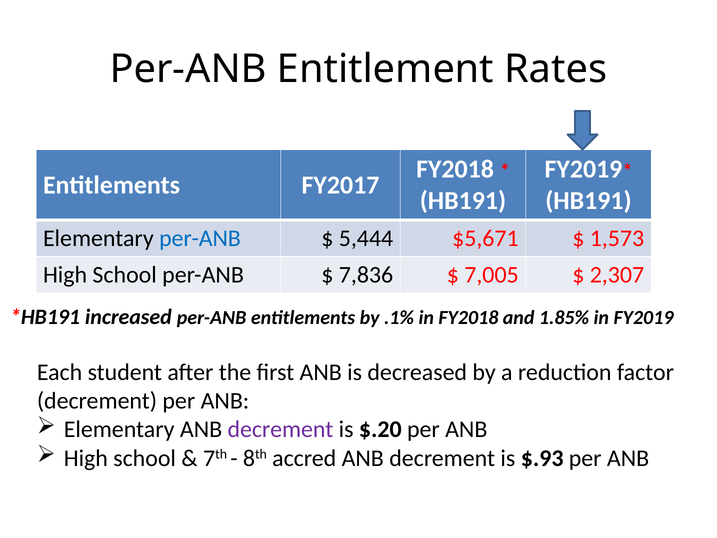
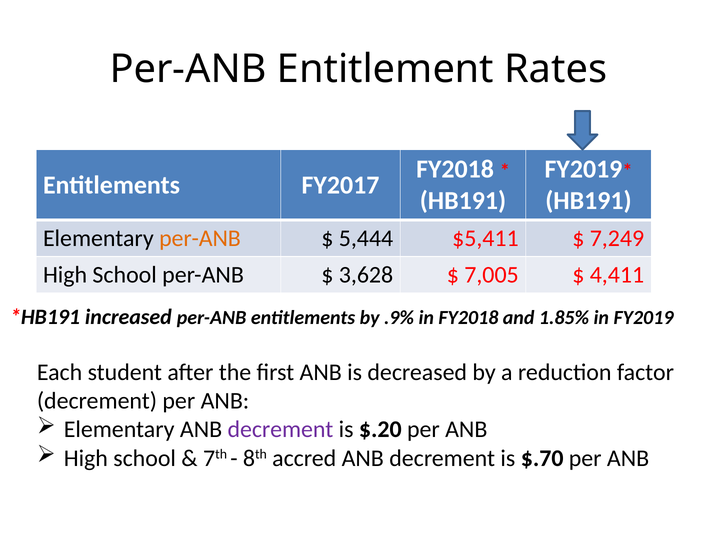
per-ANB at (200, 238) colour: blue -> orange
$5,671: $5,671 -> $5,411
1,573: 1,573 -> 7,249
7,836: 7,836 -> 3,628
2,307: 2,307 -> 4,411
.1%: .1% -> .9%
$.93: $.93 -> $.70
